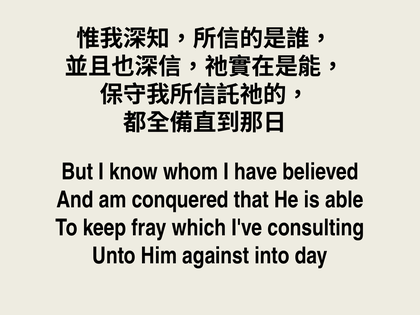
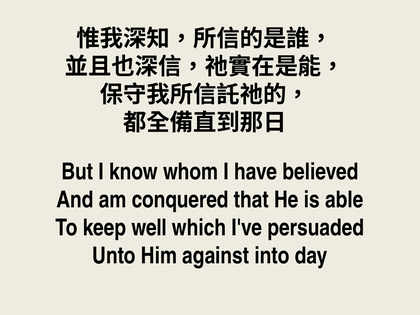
fray: fray -> well
consulting: consulting -> persuaded
